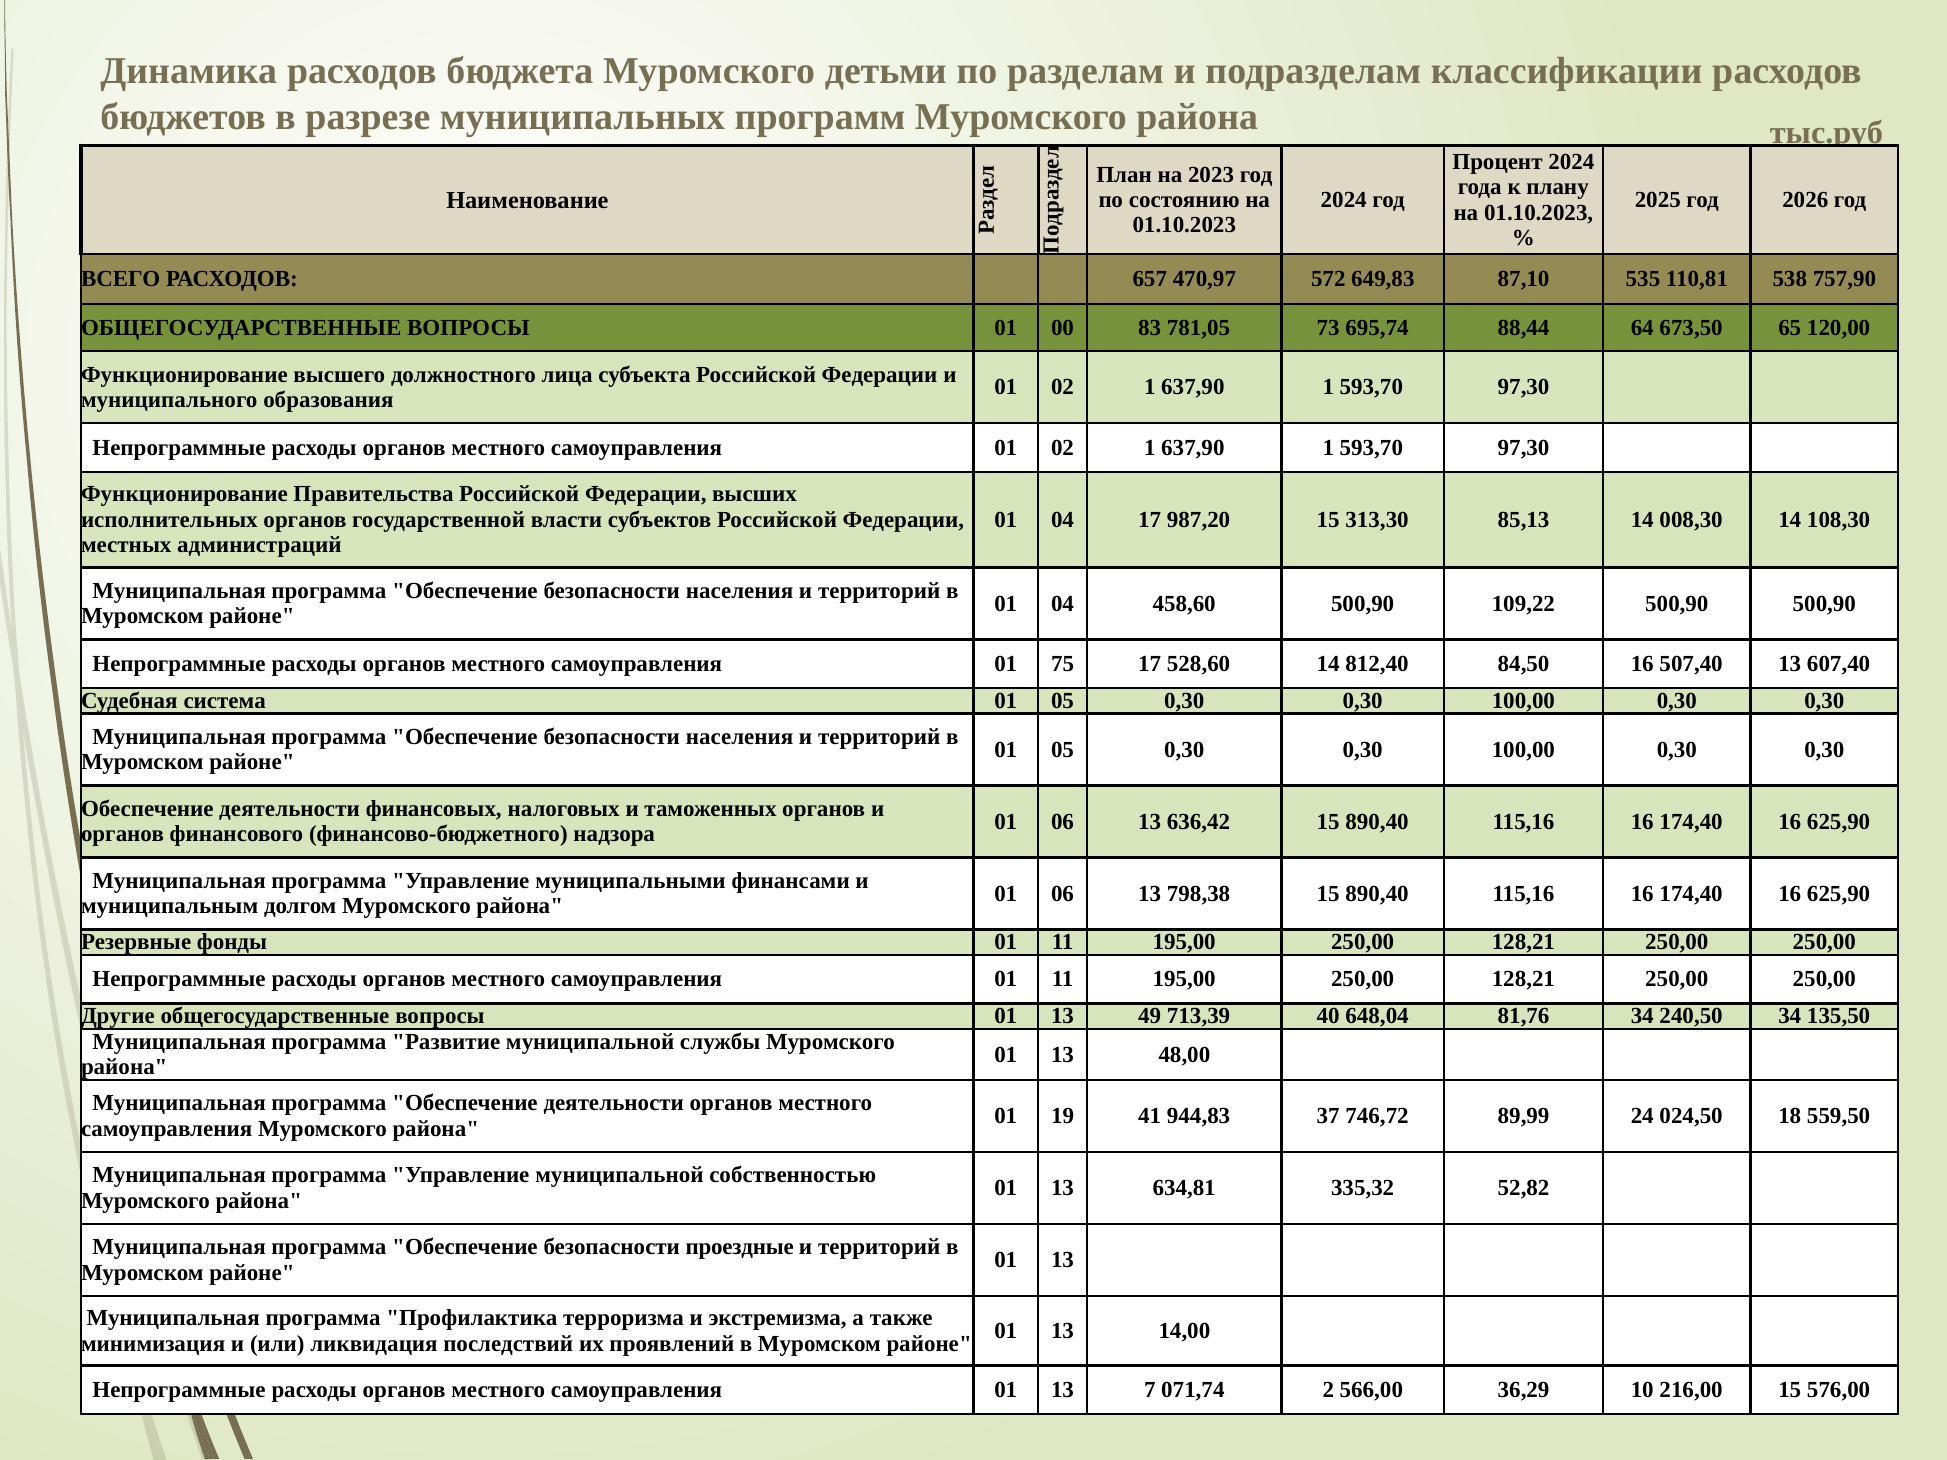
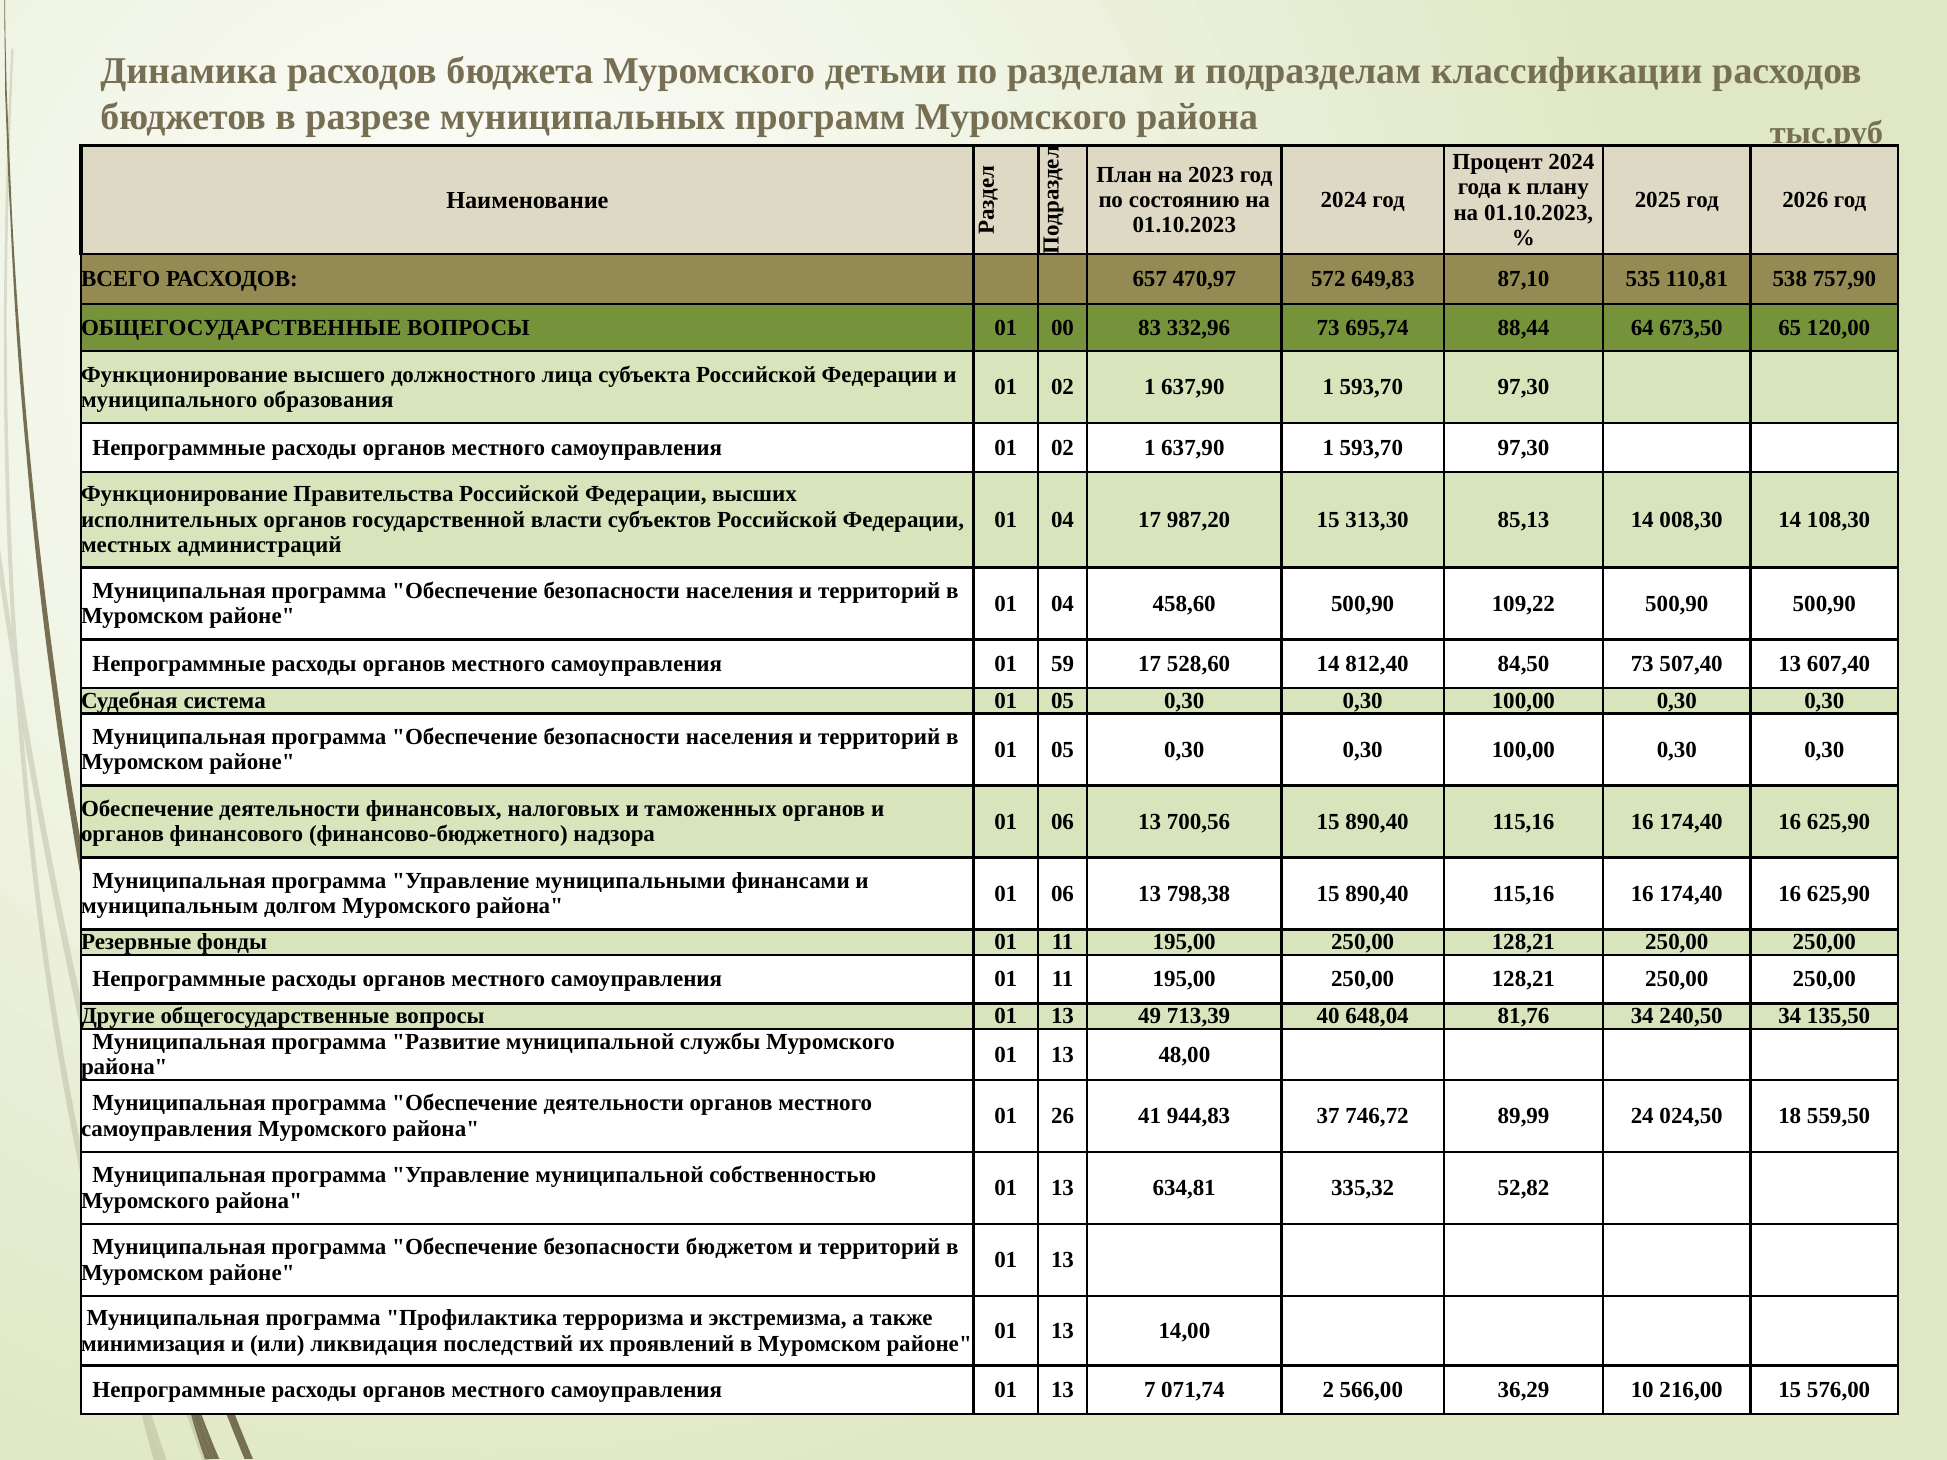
781,05: 781,05 -> 332,96
75: 75 -> 59
84,50 16: 16 -> 73
636,42: 636,42 -> 700,56
19: 19 -> 26
проездные: проездные -> бюджетом
